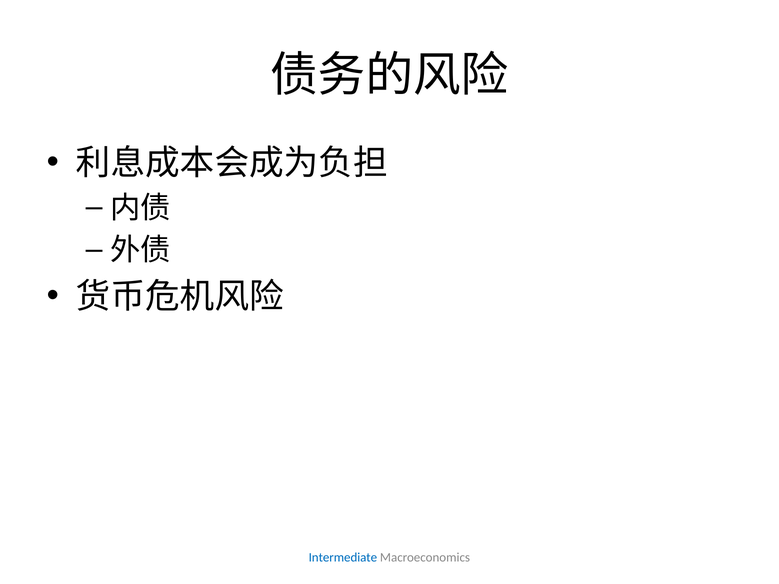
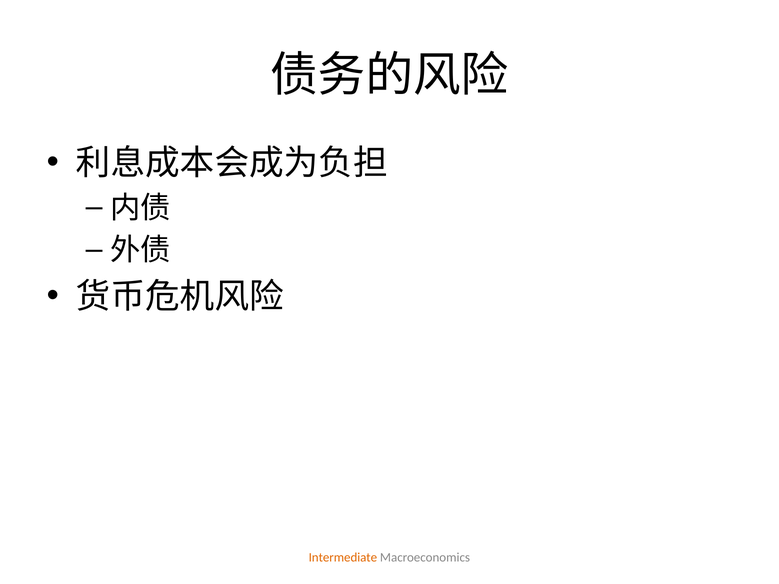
Intermediate colour: blue -> orange
